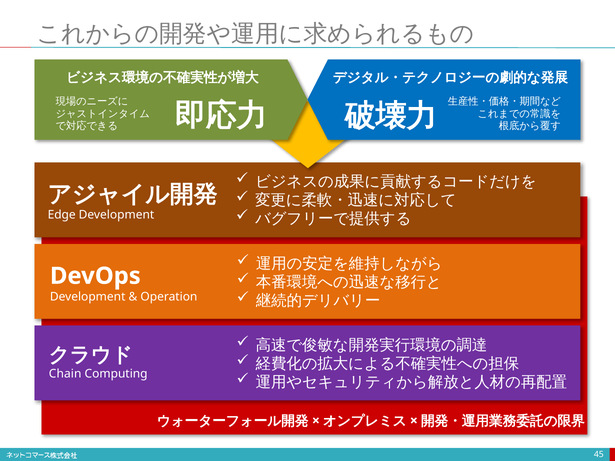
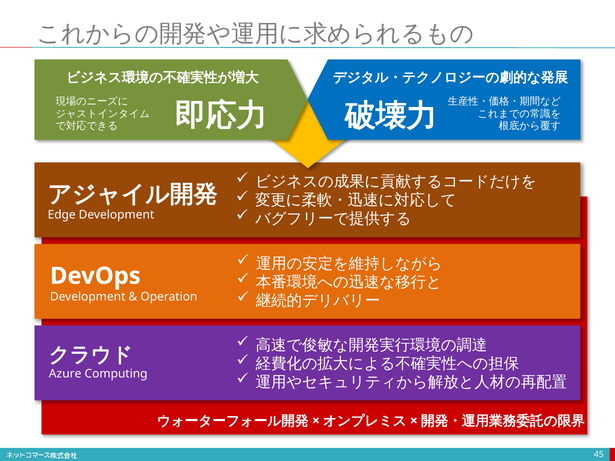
Chain: Chain -> Azure
